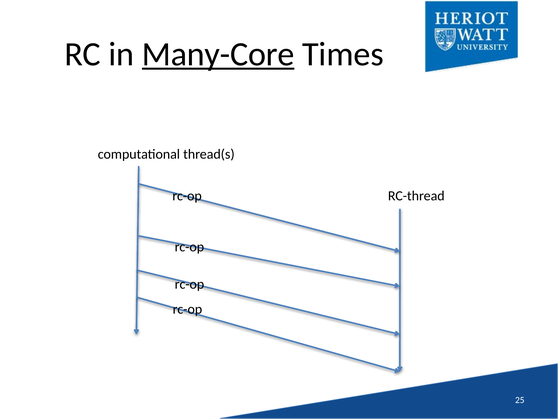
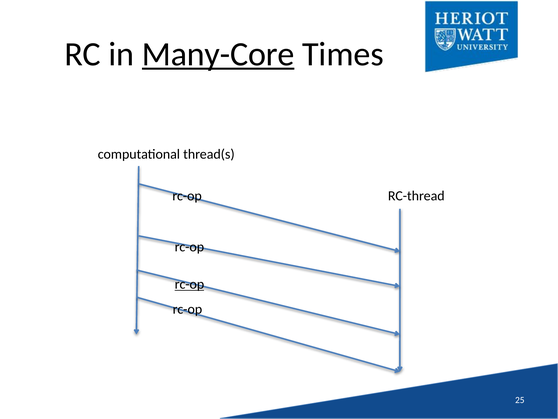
rc-op at (189, 284) underline: none -> present
